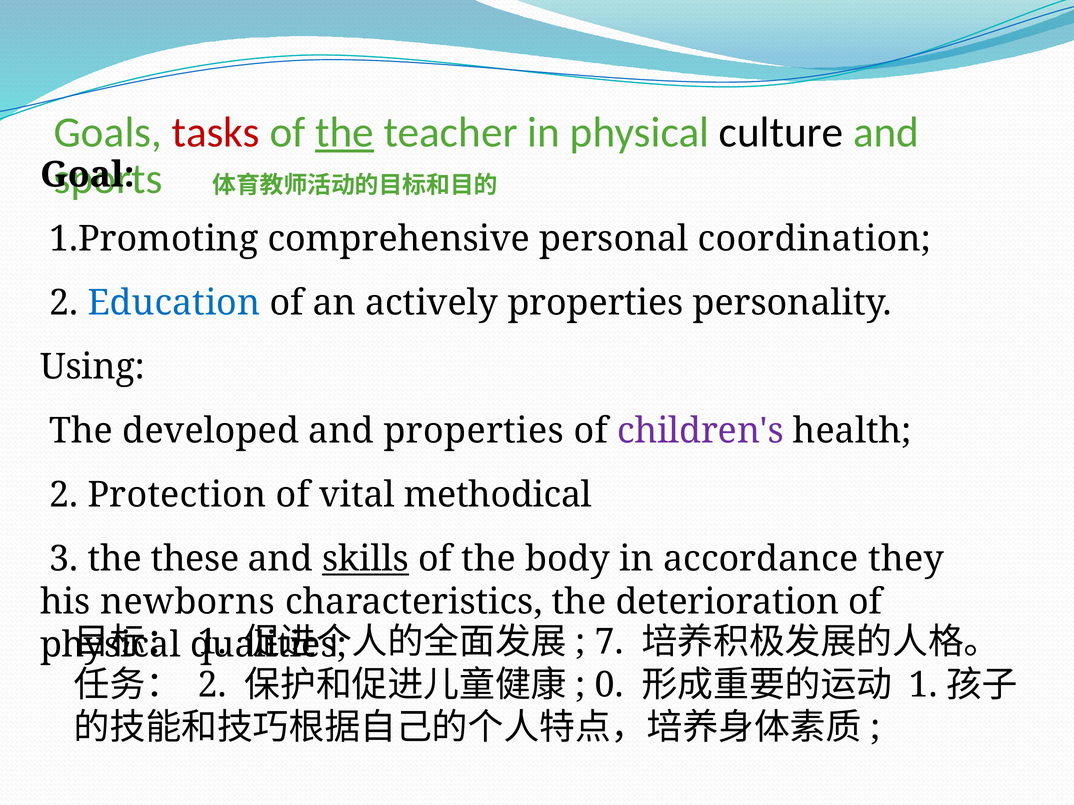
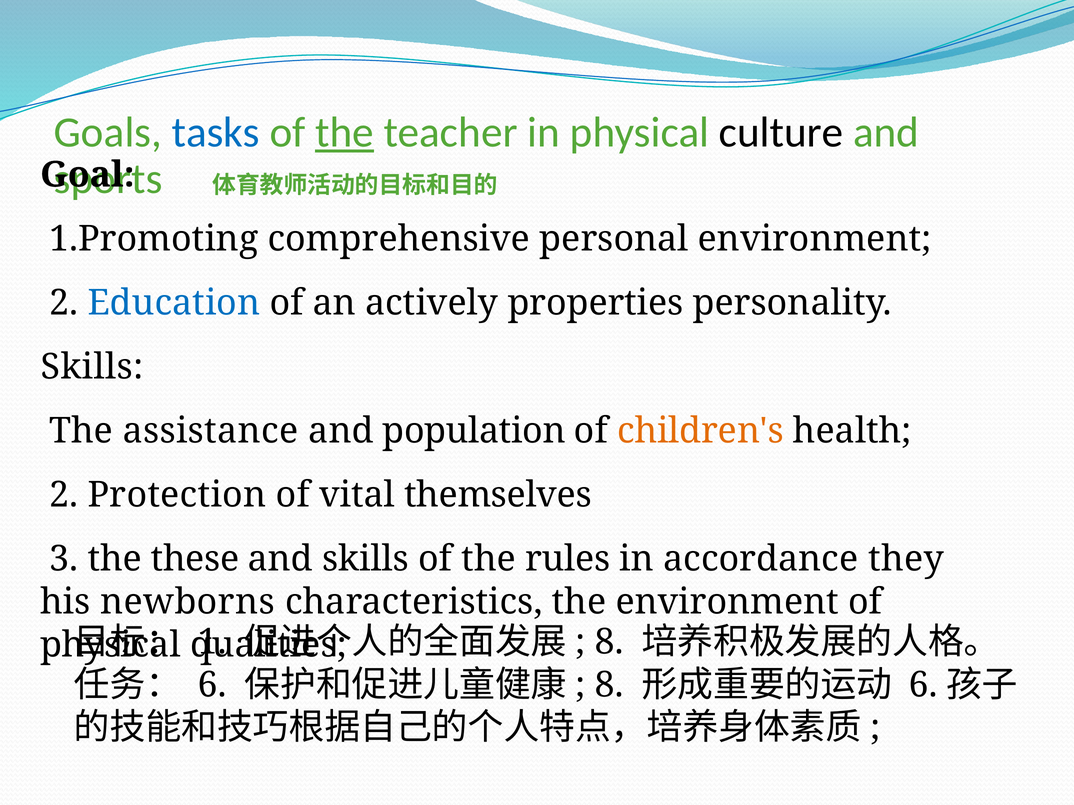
tasks colour: red -> blue
personal coordination: coordination -> environment
Using at (92, 367): Using -> Skills
developed: developed -> assistance
and properties: properties -> population
children's colour: purple -> orange
methodical: methodical -> themselves
skills at (366, 559) underline: present -> none
body: body -> rules
the deterioration: deterioration -> environment
7 at (609, 642): 7 -> 8
2 at (212, 685): 2 -> 6
0 at (609, 685): 0 -> 8
1 at (923, 685): 1 -> 6
